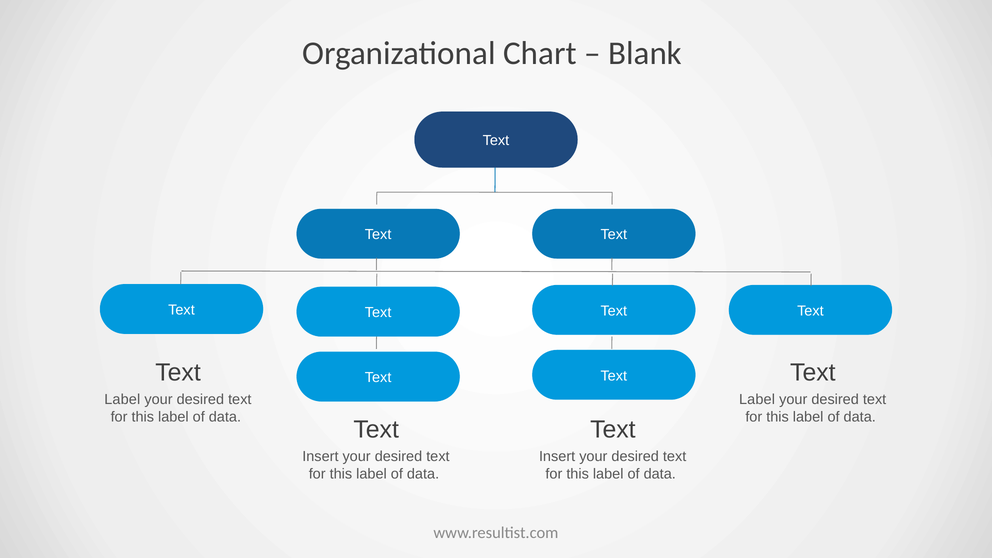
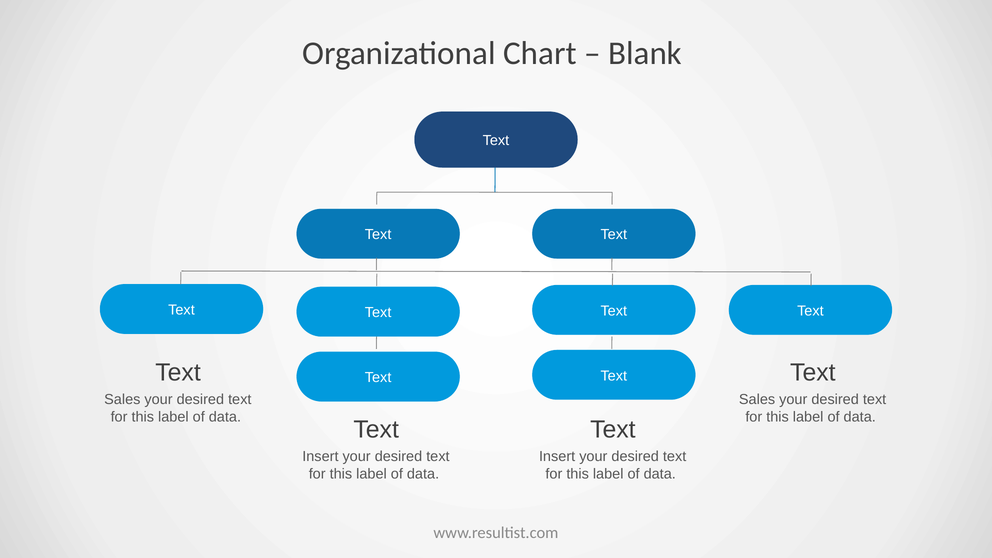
Label at (122, 400): Label -> Sales
Label at (757, 400): Label -> Sales
